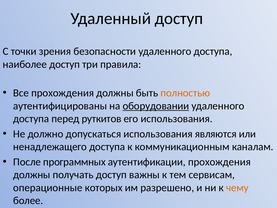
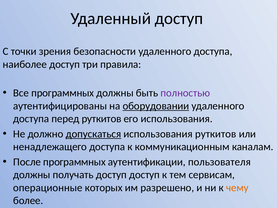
Все прохождения: прохождения -> программных
полностью colour: orange -> purple
допускаться underline: none -> present
использования являются: являются -> руткитов
аутентификации прохождения: прохождения -> пользователя
доступ важны: важны -> доступ
